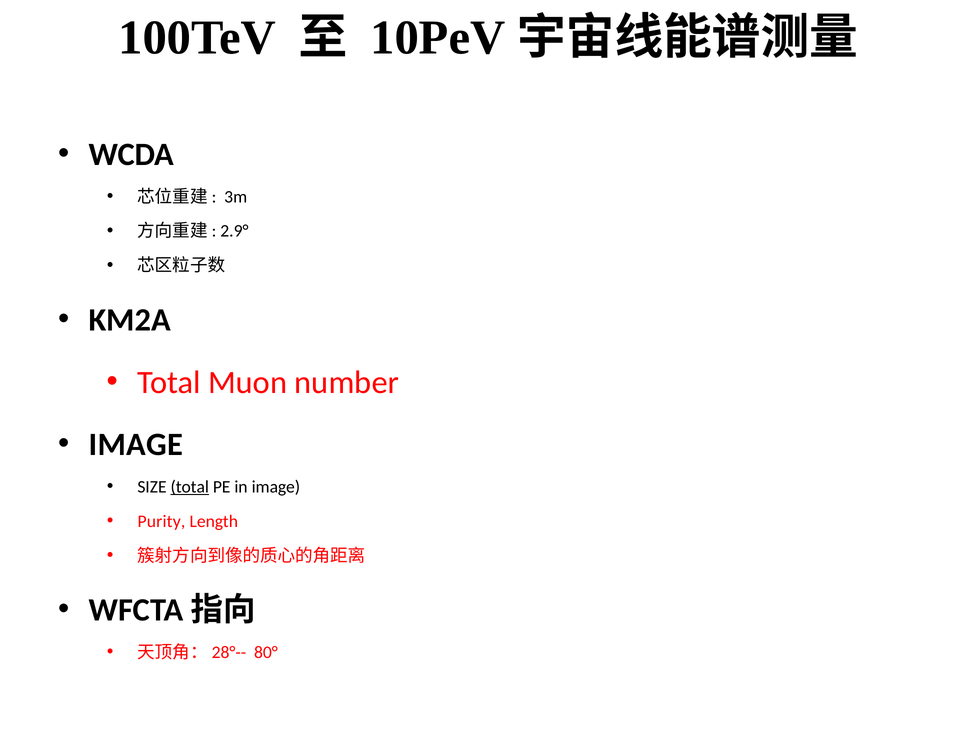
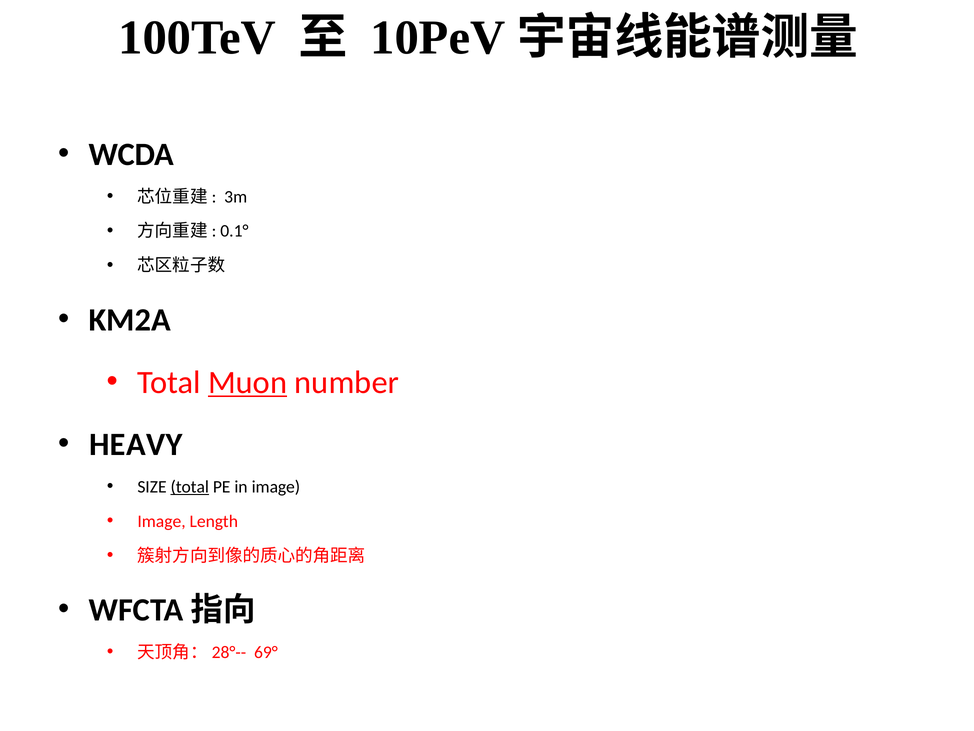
2.9°: 2.9° -> 0.1°
Muon underline: none -> present
IMAGE at (136, 444): IMAGE -> HEAVY
Purity at (161, 521): Purity -> Image
80°: 80° -> 69°
